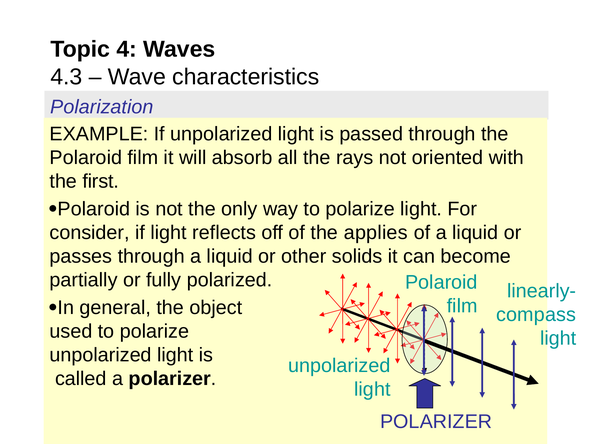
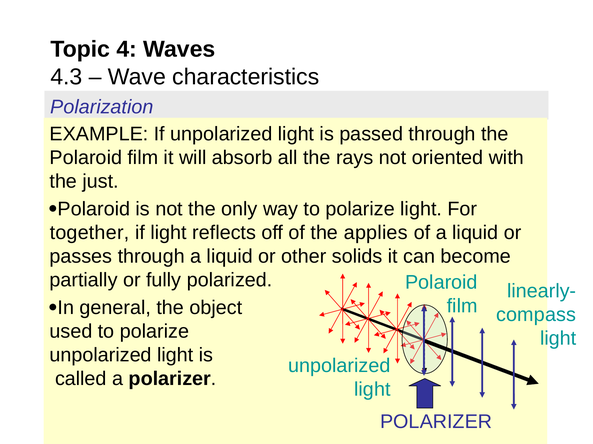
first: first -> just
consider: consider -> together
